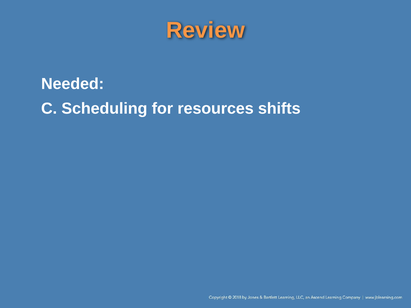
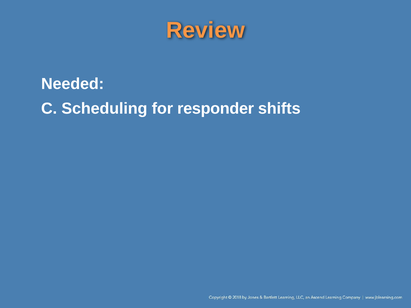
resources: resources -> responder
